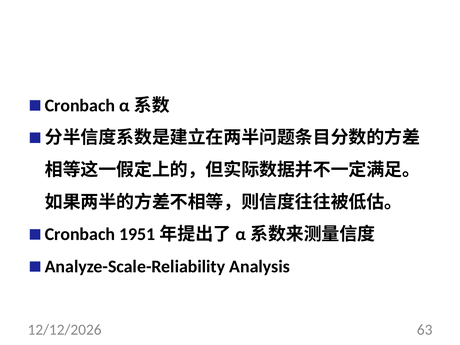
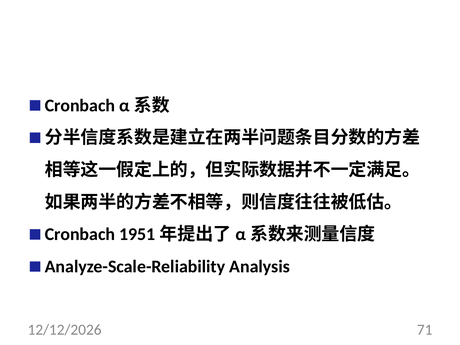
63: 63 -> 71
